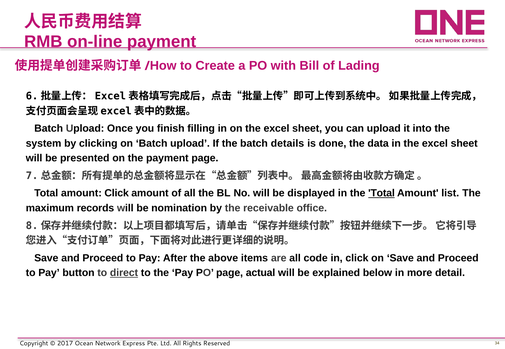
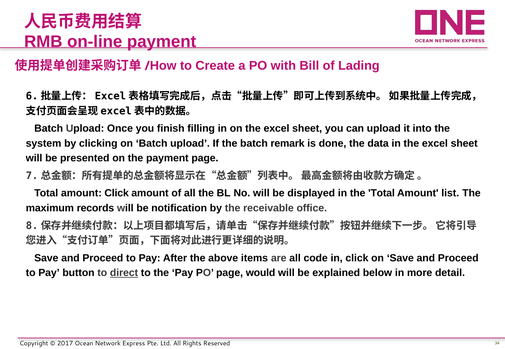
details: details -> remark
Total at (381, 194) underline: present -> none
nomination: nomination -> notification
actual: actual -> would
